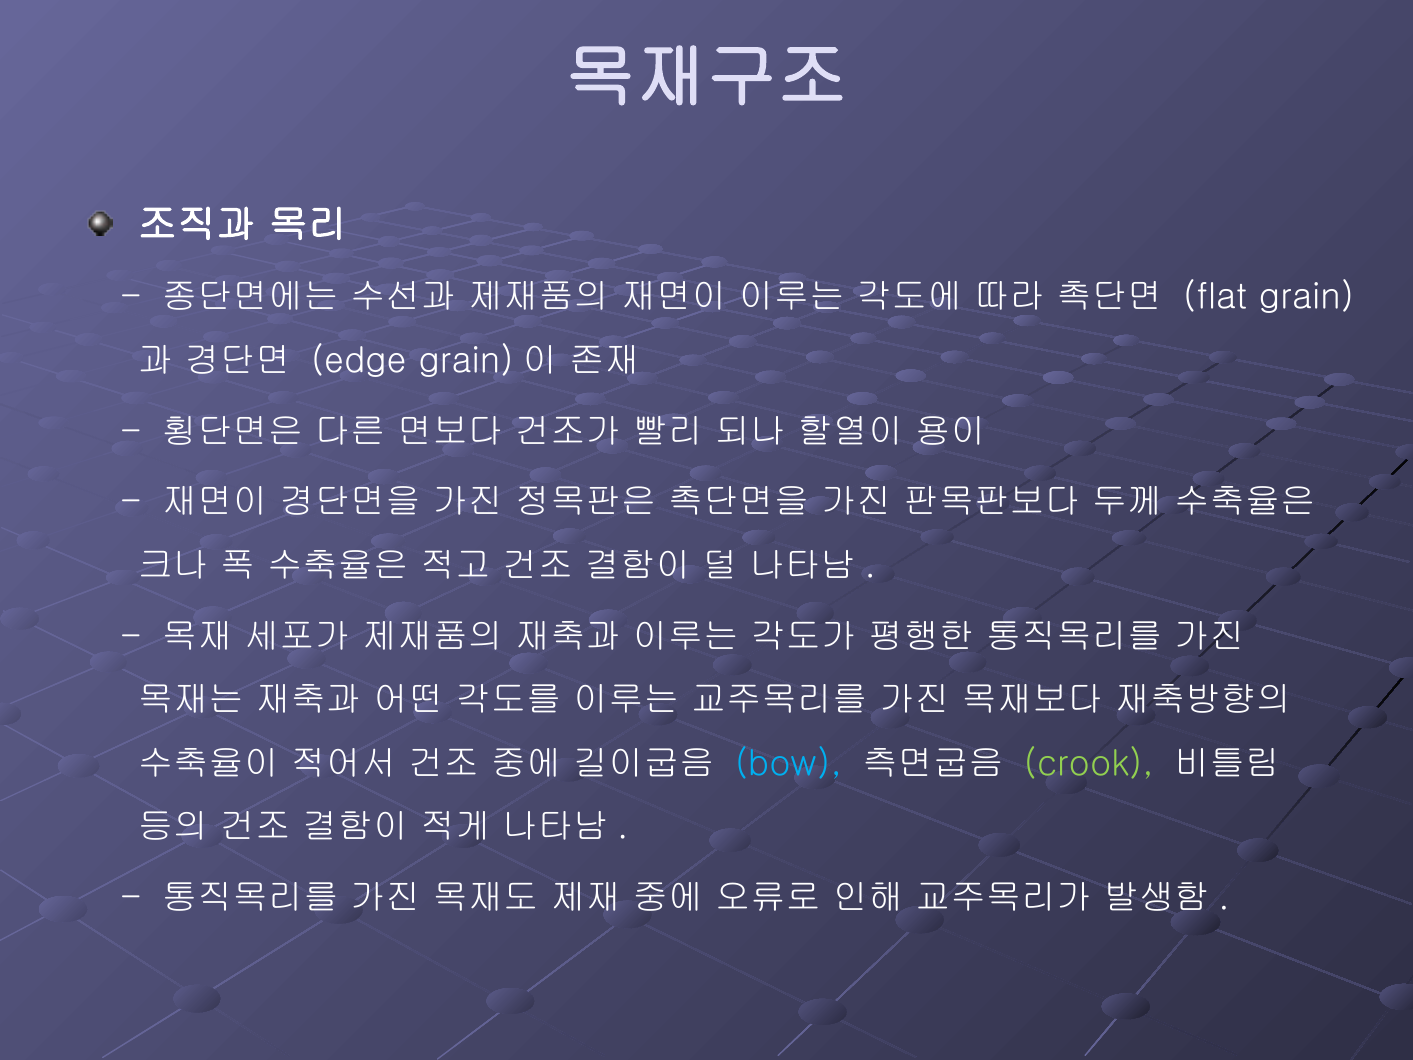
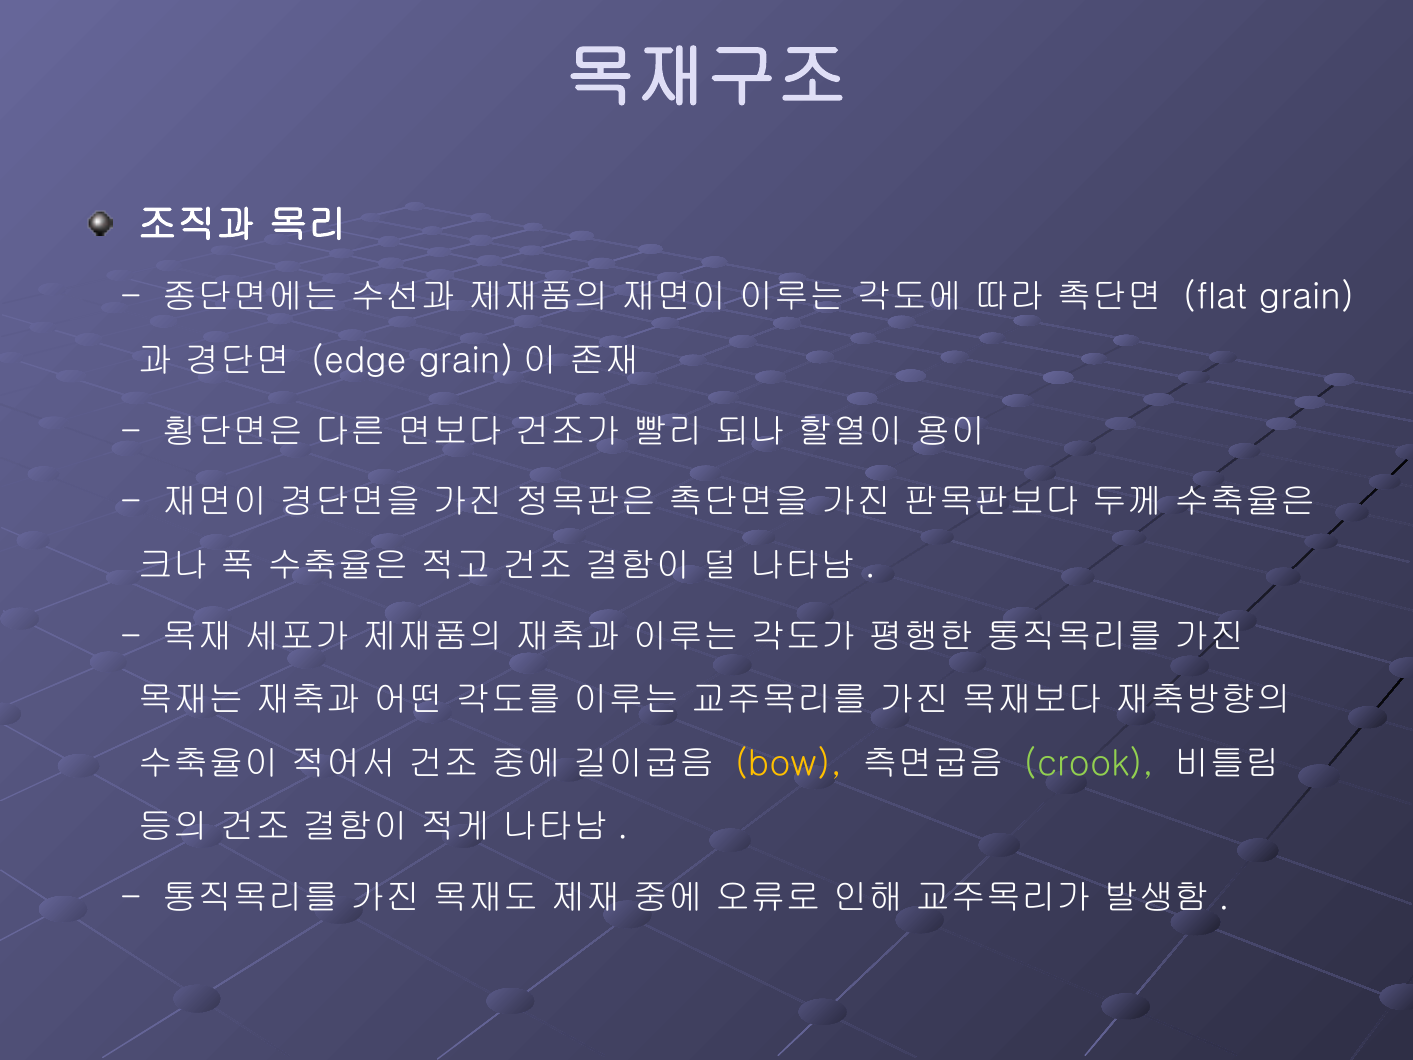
bow colour: light blue -> yellow
